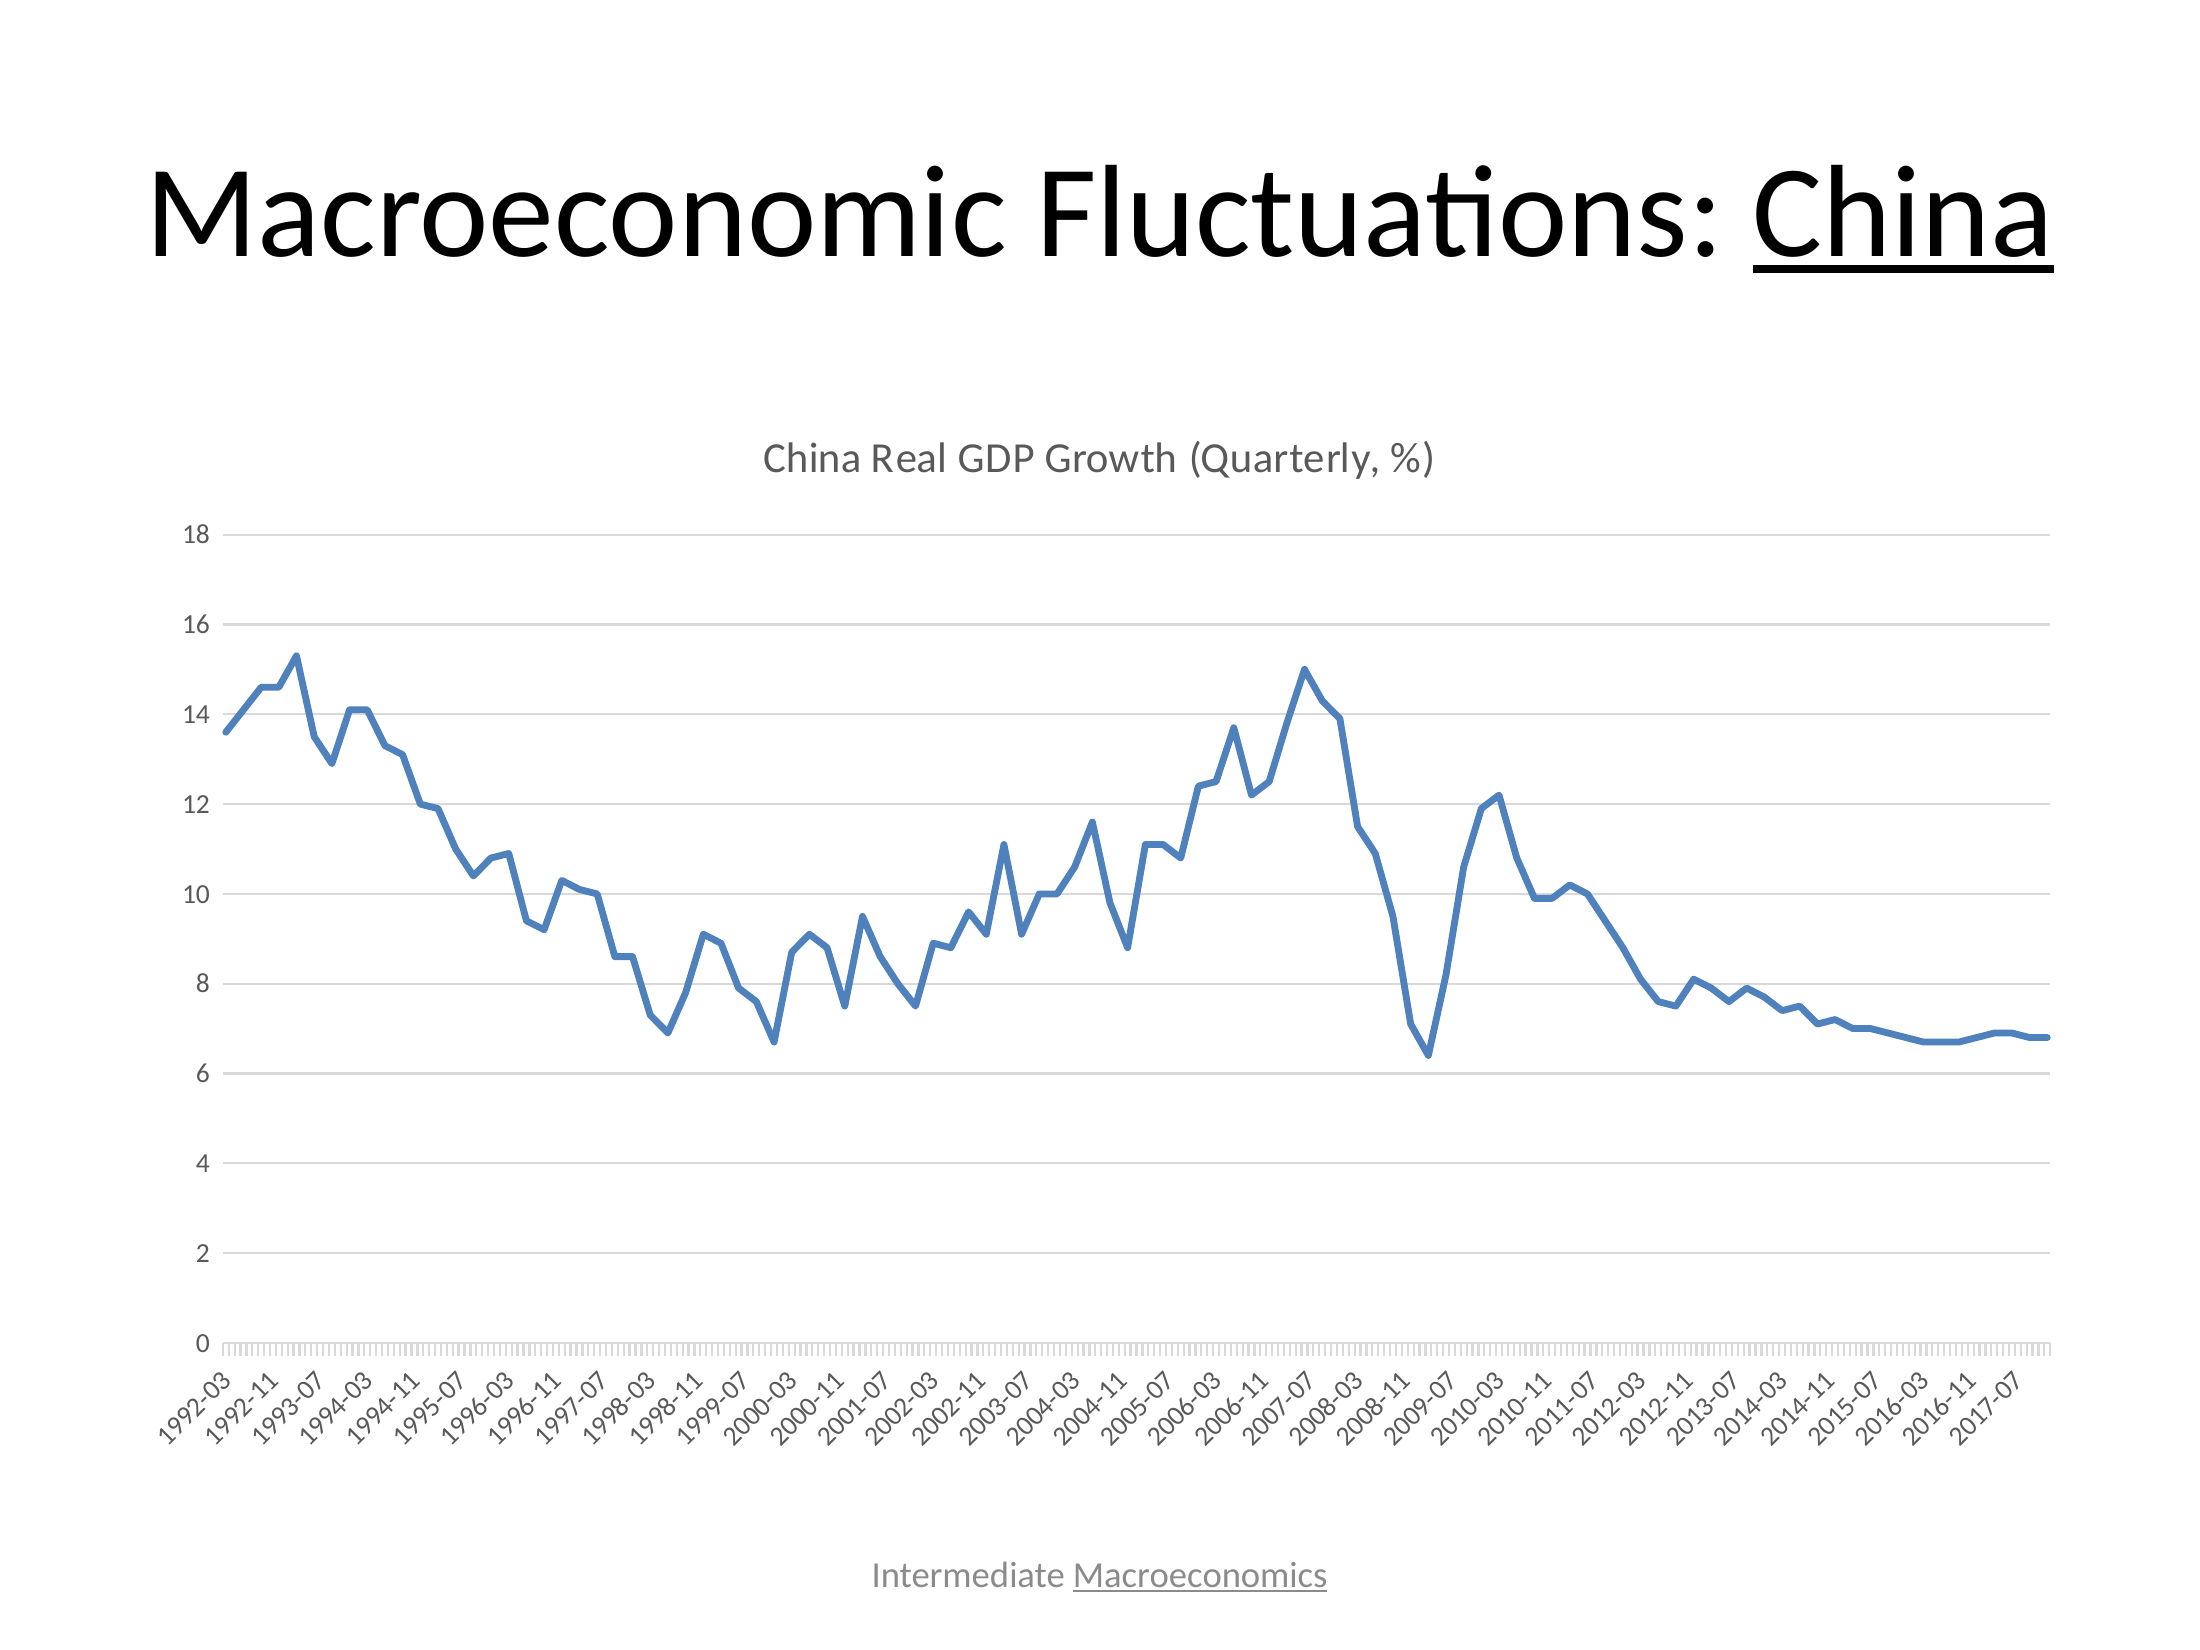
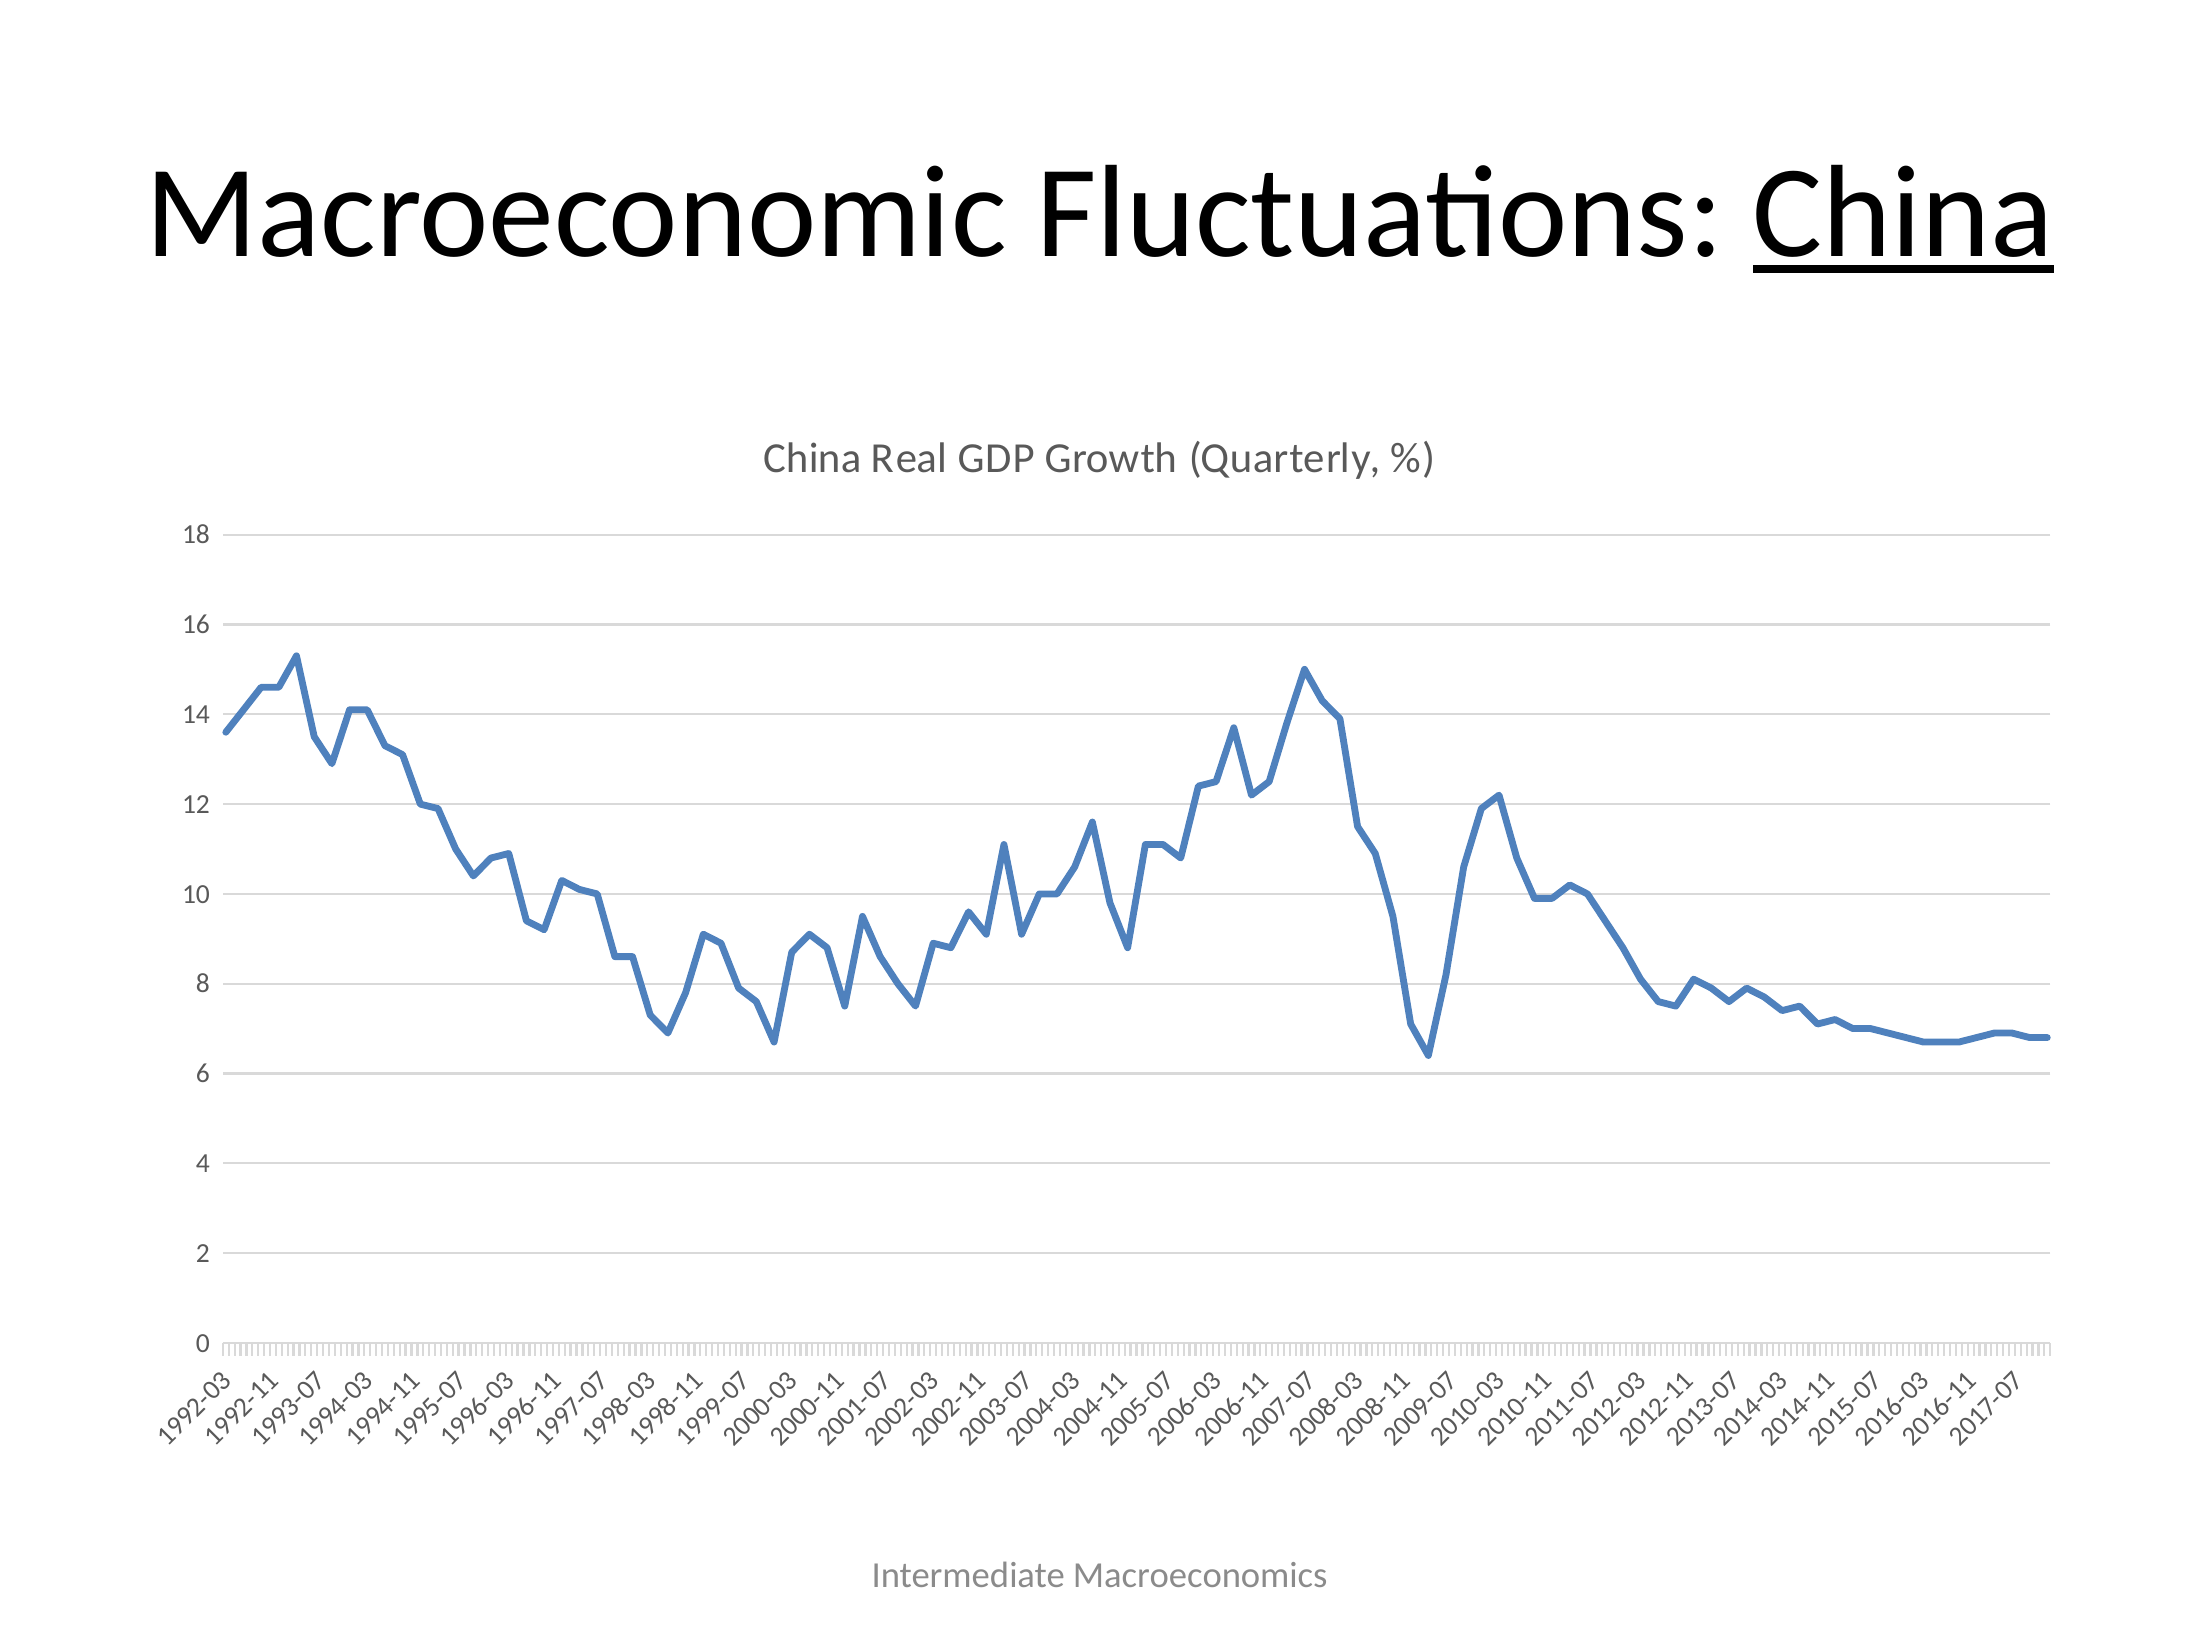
Macroeconomics underline: present -> none
